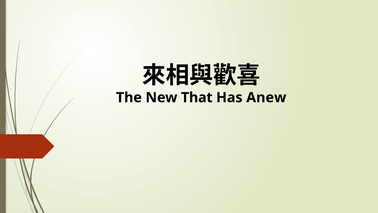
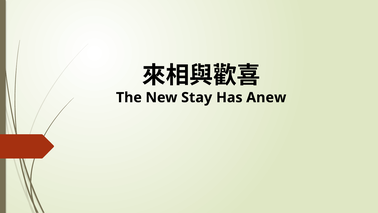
That: That -> Stay
